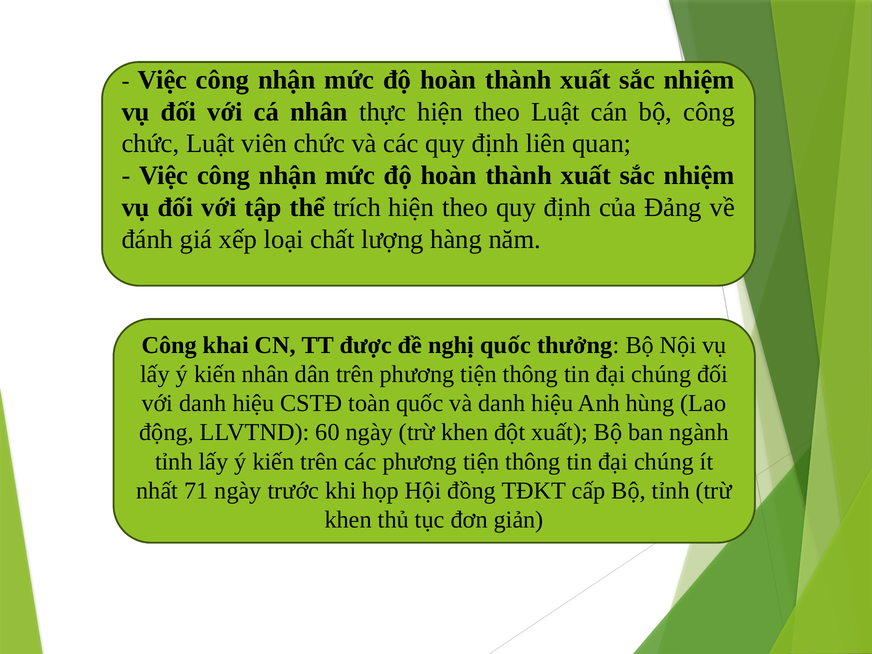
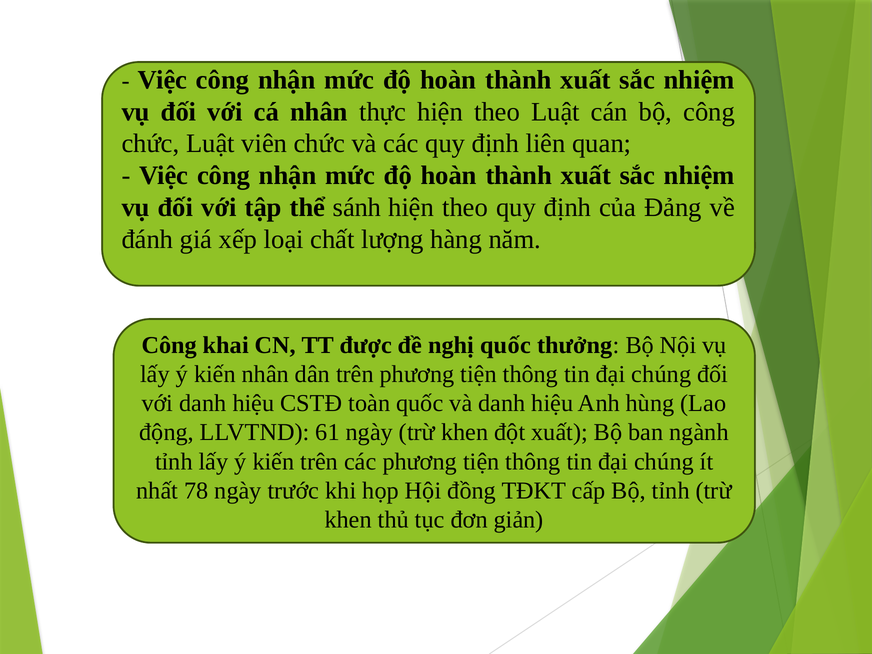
trích: trích -> sánh
60: 60 -> 61
71: 71 -> 78
